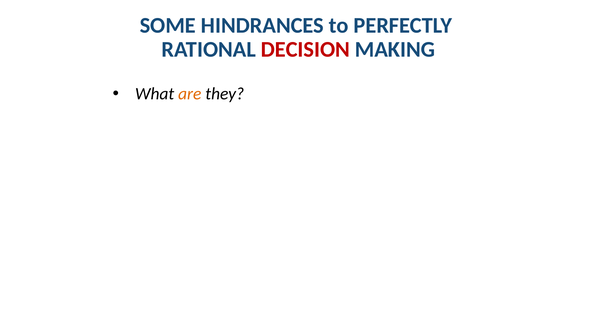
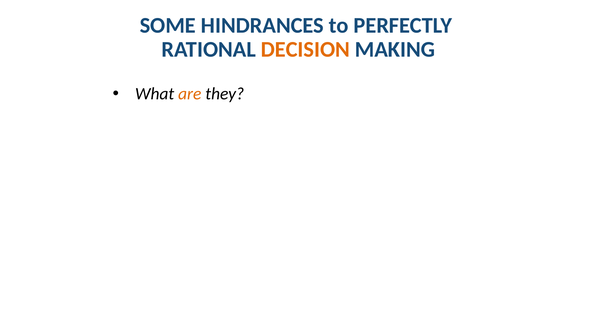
DECISION colour: red -> orange
